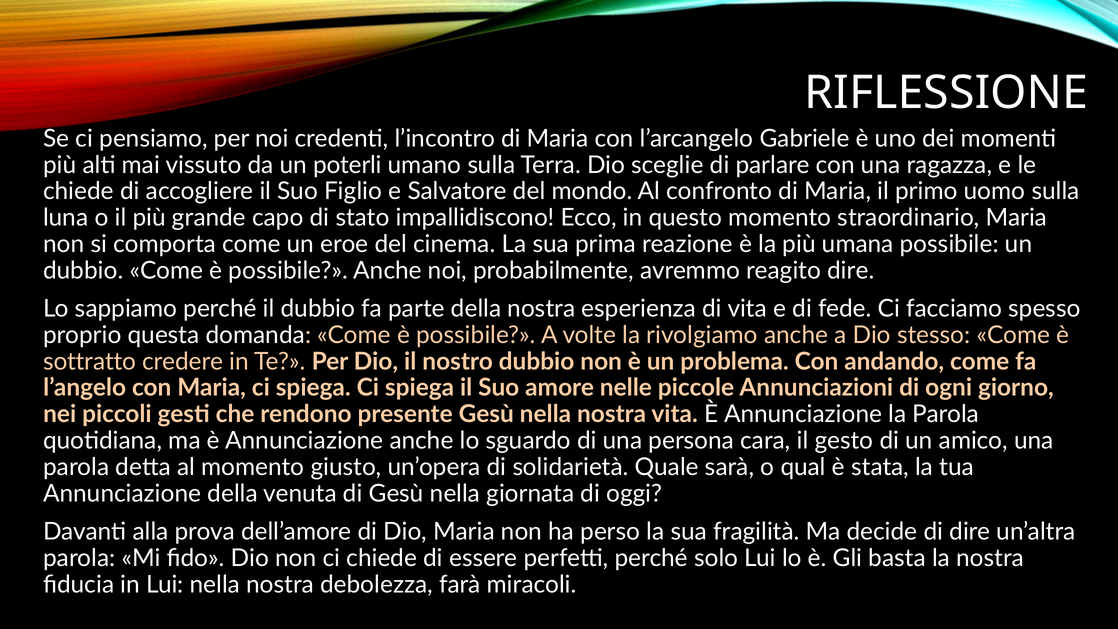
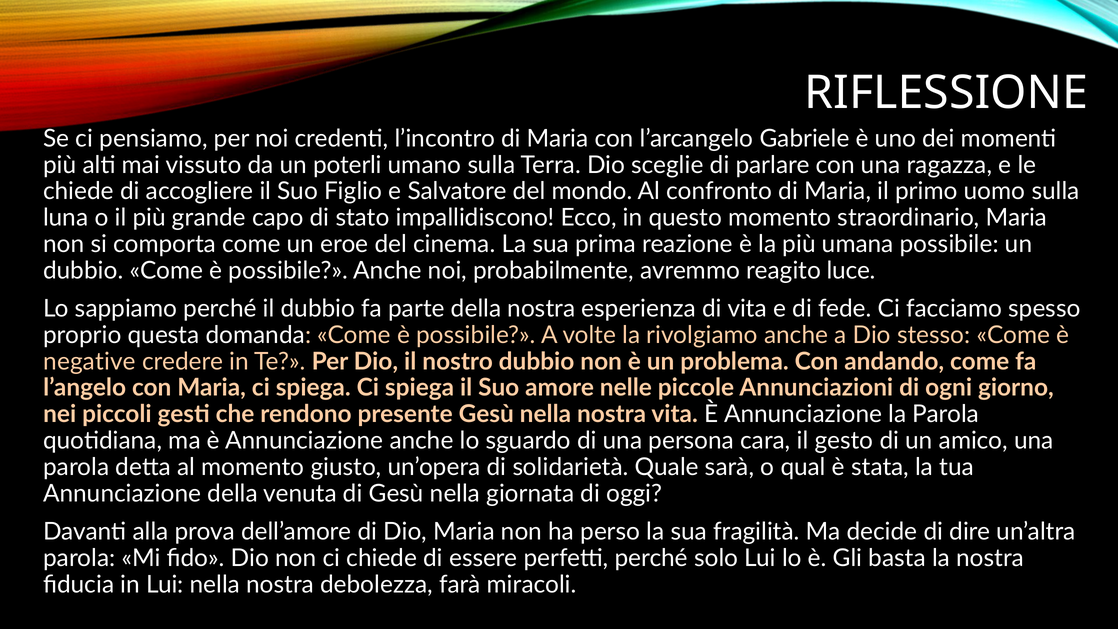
reagito dire: dire -> luce
sottratto: sottratto -> negative
